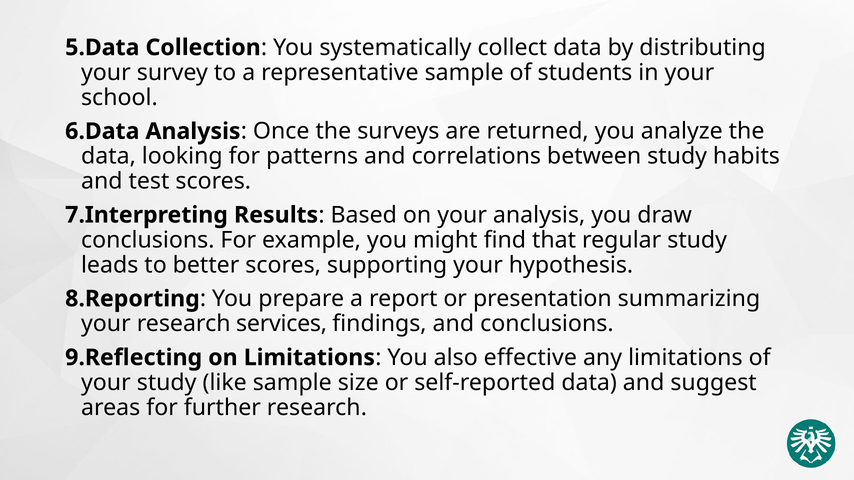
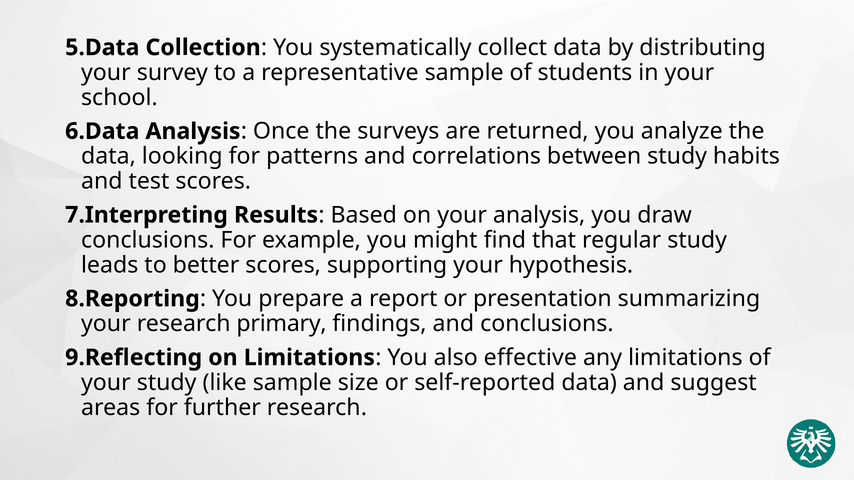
services: services -> primary
